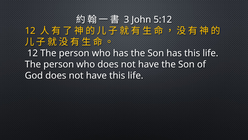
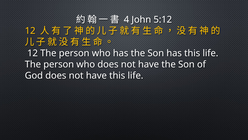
3: 3 -> 4
